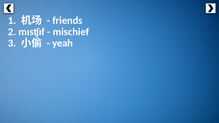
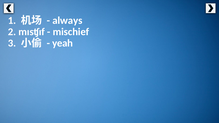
friends: friends -> always
